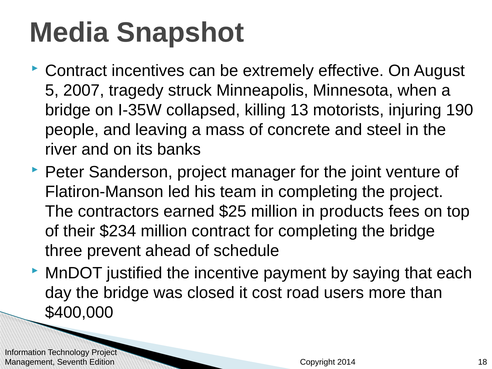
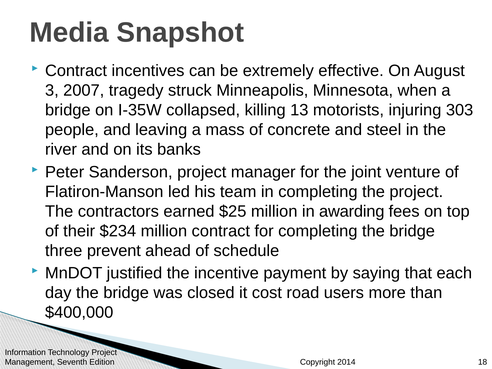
5: 5 -> 3
190: 190 -> 303
products: products -> awarding
